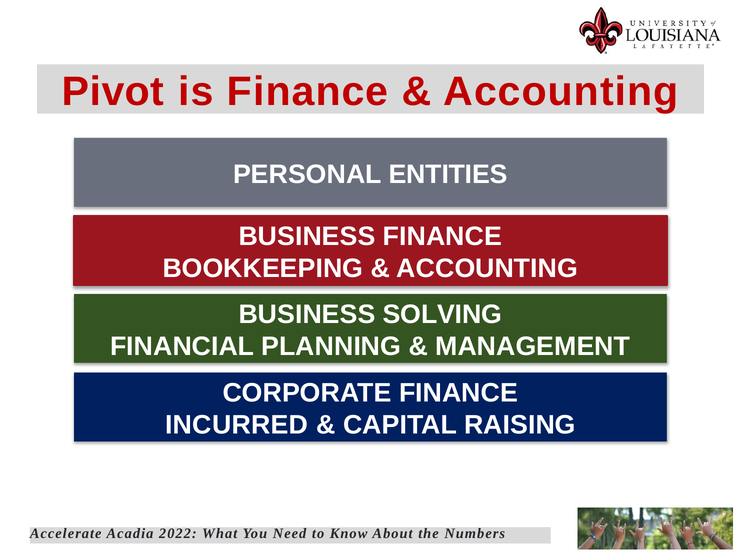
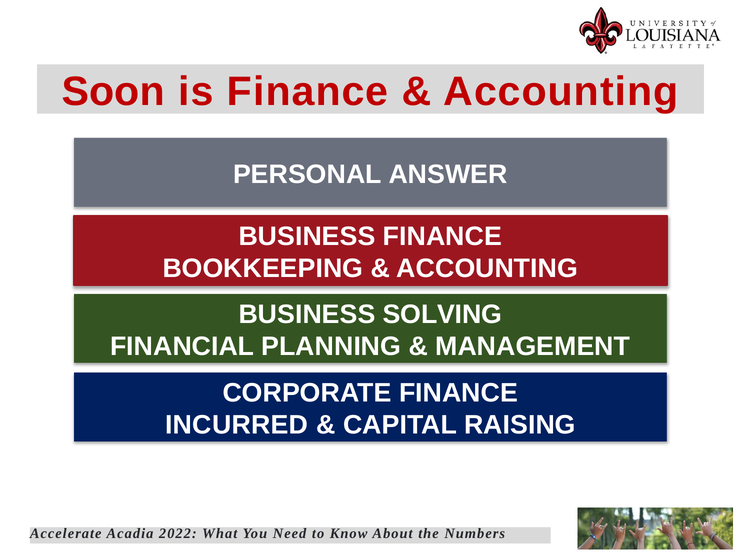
Pivot: Pivot -> Soon
ENTITIES: ENTITIES -> ANSWER
